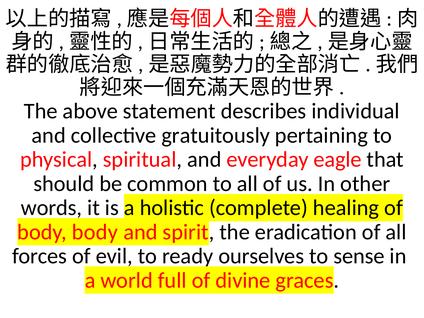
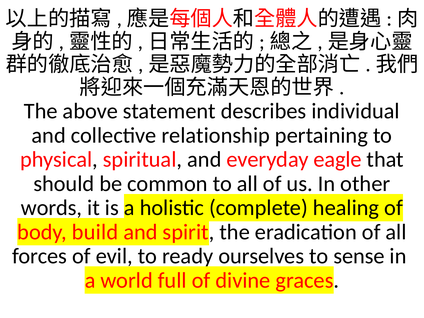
gratuitously: gratuitously -> relationship
body body: body -> build
